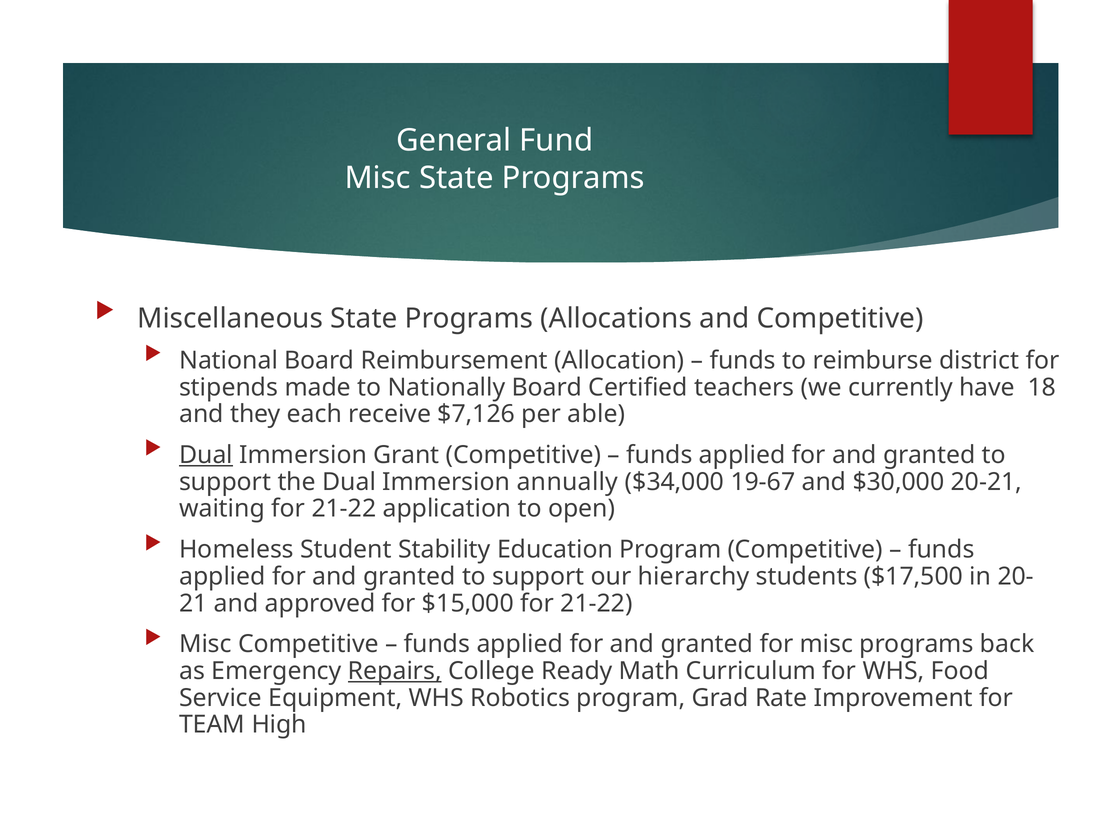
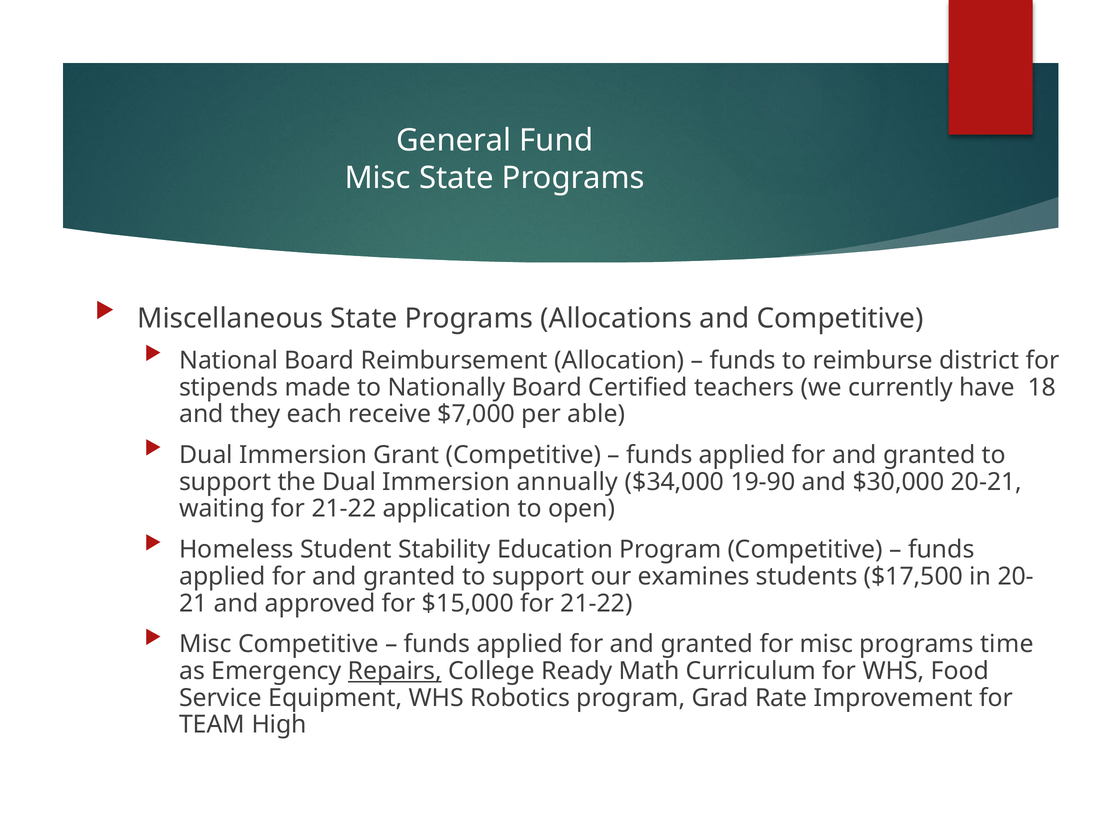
$7,126: $7,126 -> $7,000
Dual at (206, 455) underline: present -> none
19-67: 19-67 -> 19-90
hierarchy: hierarchy -> examines
back: back -> time
